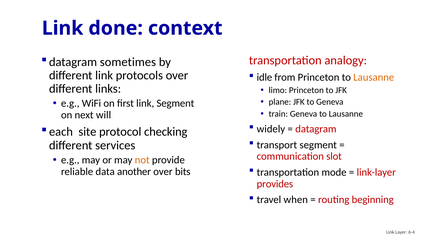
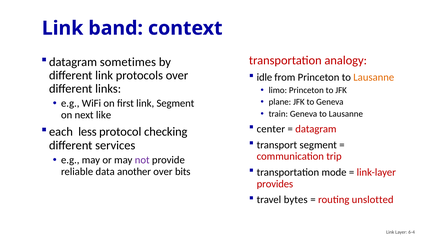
done: done -> band
will: will -> like
widely: widely -> center
site: site -> less
slot: slot -> trip
not colour: orange -> purple
when: when -> bytes
beginning: beginning -> unslotted
